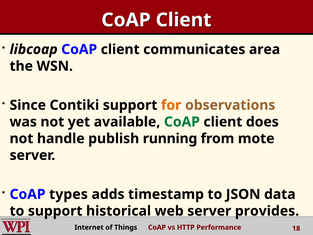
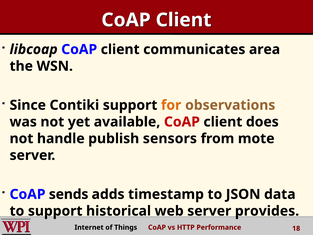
CoAP at (182, 122) colour: green -> red
running: running -> sensors
types: types -> sends
